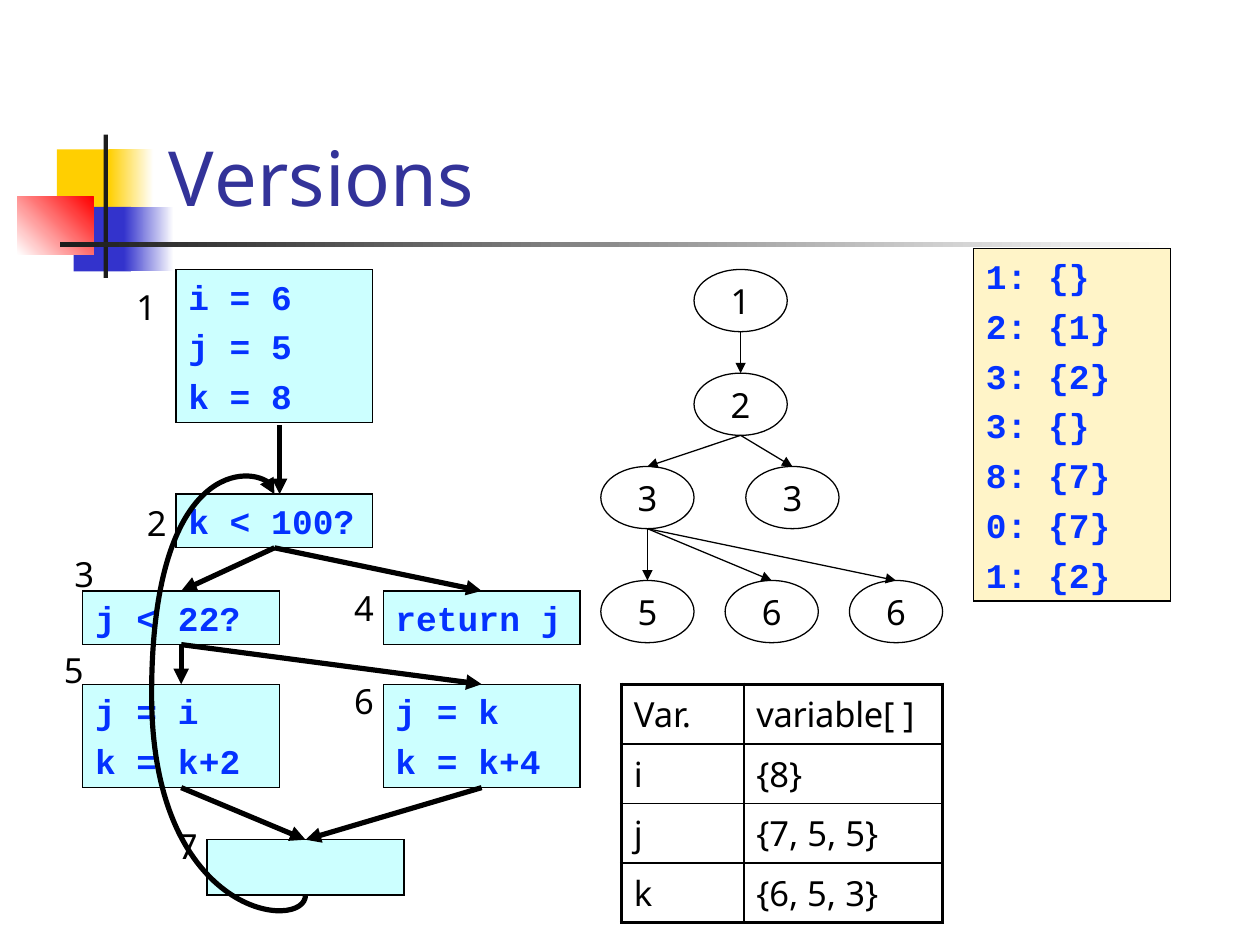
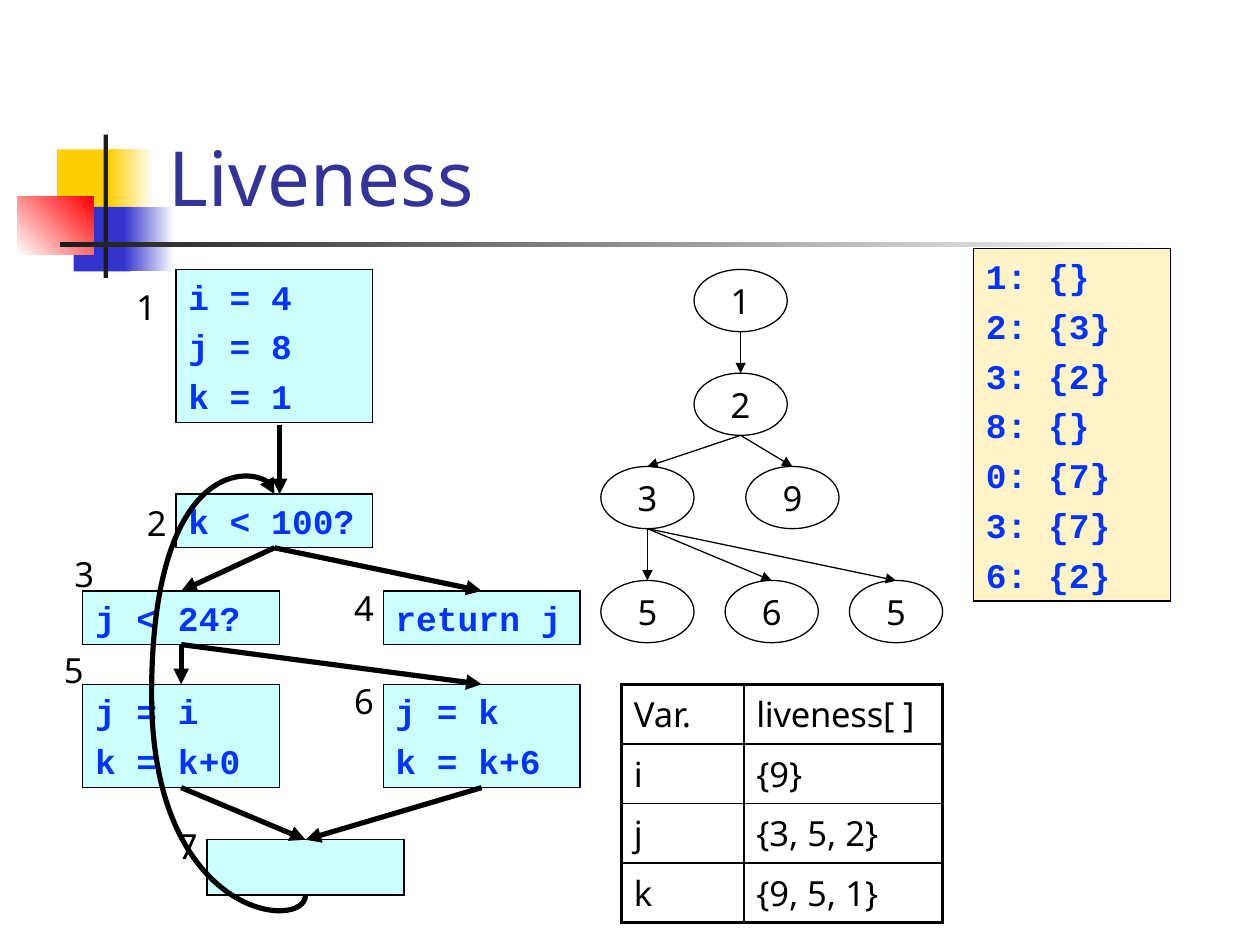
Versions: Versions -> Liveness
6 at (282, 299): 6 -> 4
1 at (1079, 328): 1 -> 3
5 at (282, 348): 5 -> 8
8 at (282, 398): 8 -> 1
3 at (1007, 427): 3 -> 8
8 at (1007, 477): 8 -> 0
3 3: 3 -> 9
0 at (1007, 526): 0 -> 3
1 at (1007, 576): 1 -> 6
6 6: 6 -> 5
22: 22 -> 24
variable[: variable[ -> liveness[
k+2: k+2 -> k+0
k+4: k+4 -> k+6
i 8: 8 -> 9
j 7: 7 -> 3
5 5: 5 -> 2
k 6: 6 -> 9
3 at (862, 894): 3 -> 1
